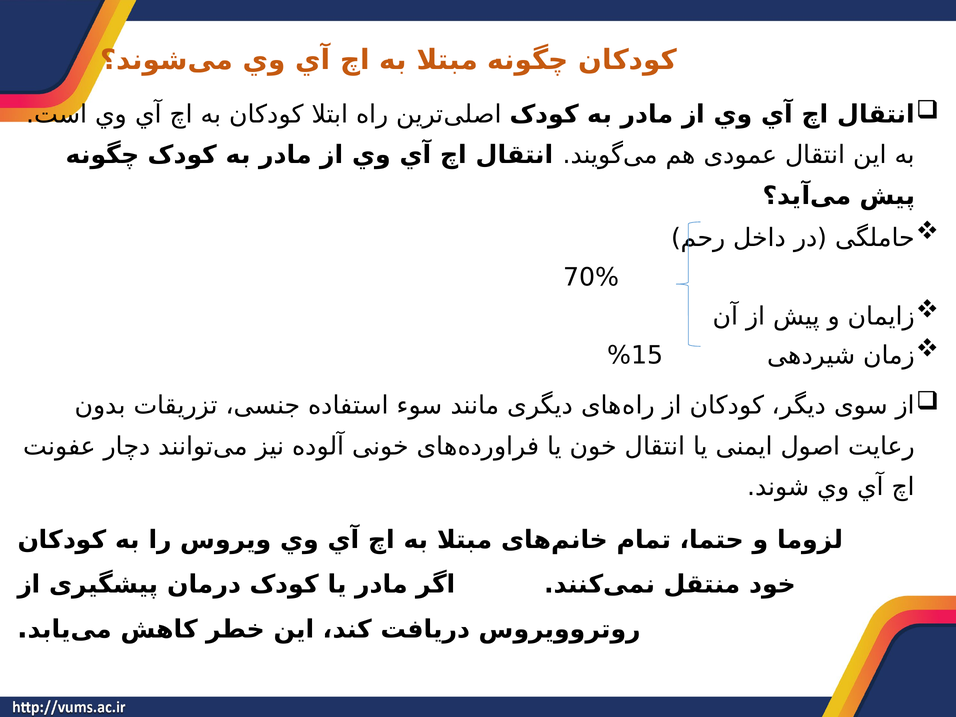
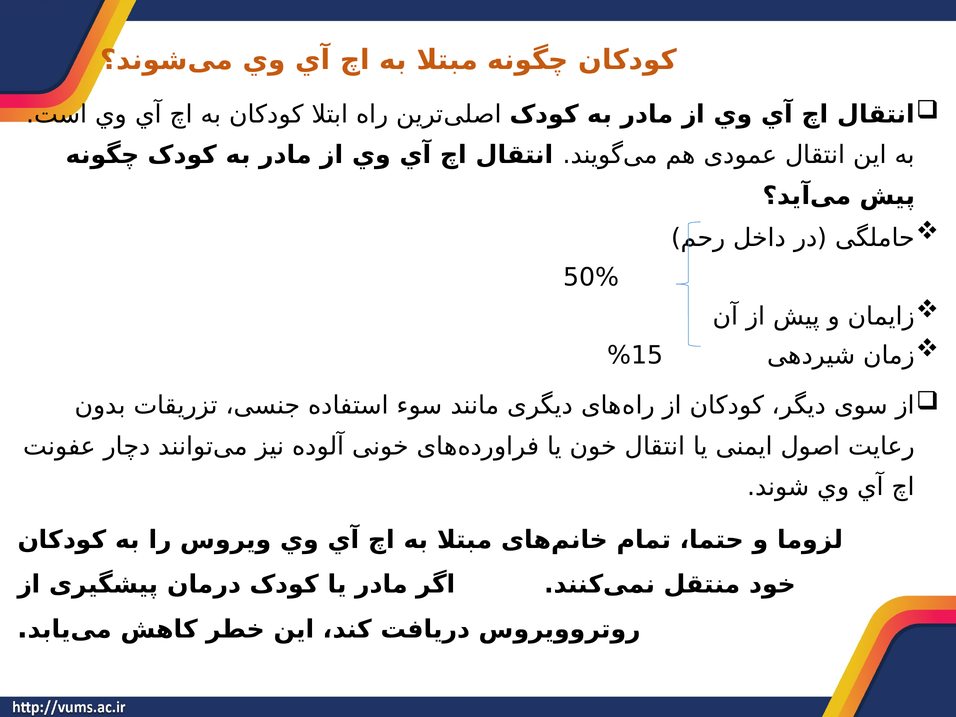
70%: 70% -> 50%
